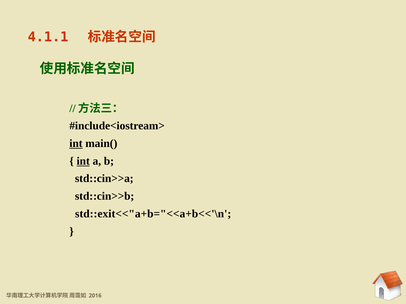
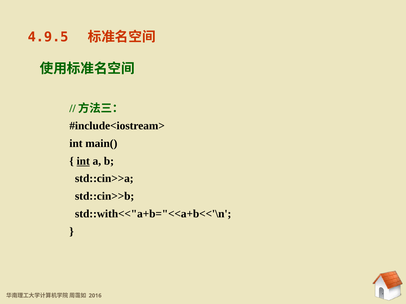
4.1.1: 4.1.1 -> 4.9.5
int at (76, 144) underline: present -> none
std::exit<<"a+b="<<a+b<<'\n: std::exit<<"a+b="<<a+b<<'\n -> std::with<<"a+b="<<a+b<<'\n
